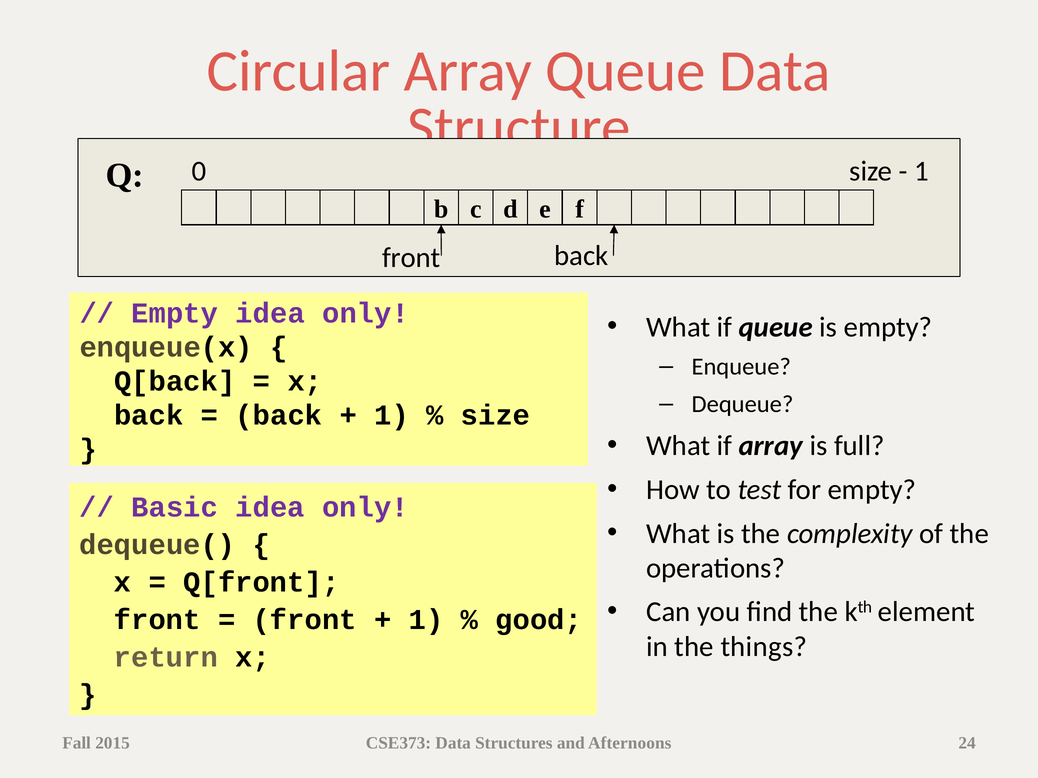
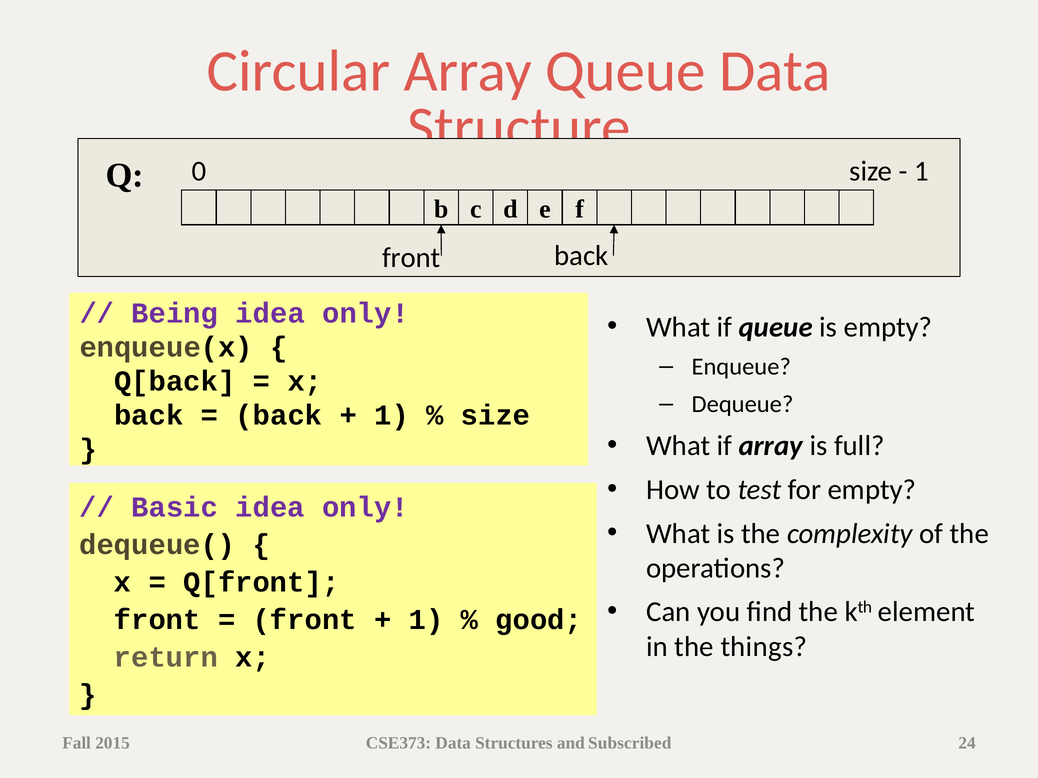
Empty at (175, 314): Empty -> Being
Afternoons: Afternoons -> Subscribed
